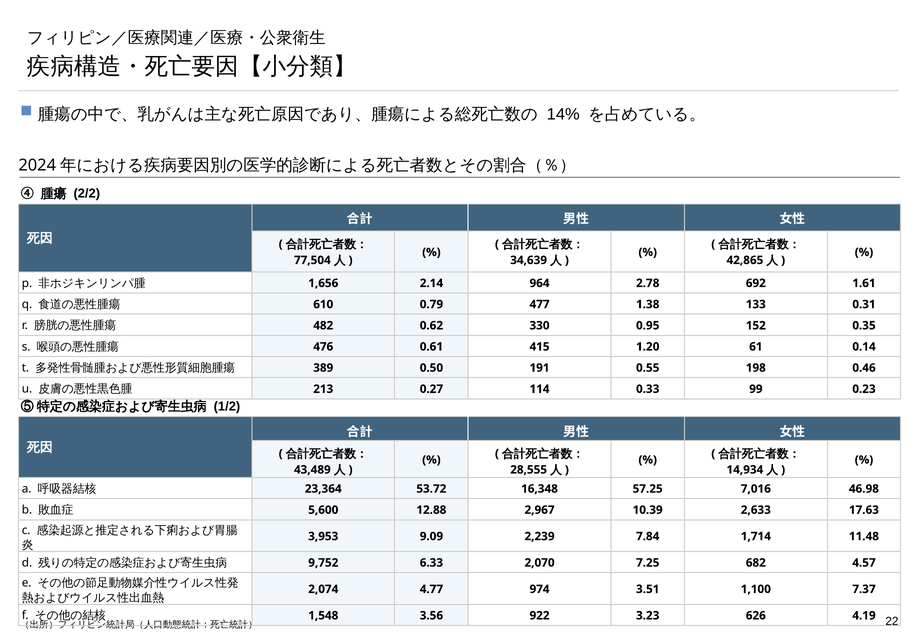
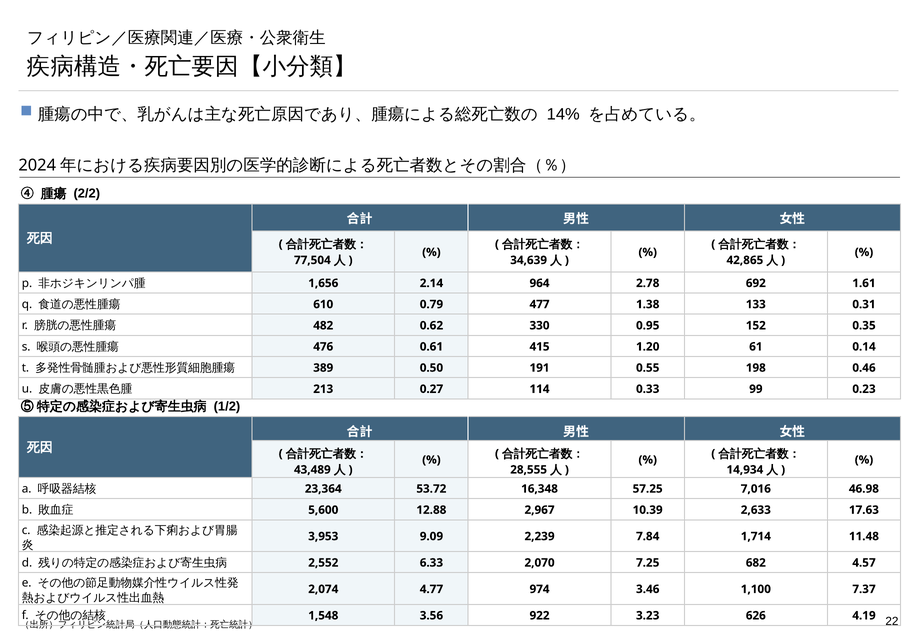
9,752: 9,752 -> 2,552
3.51: 3.51 -> 3.46
